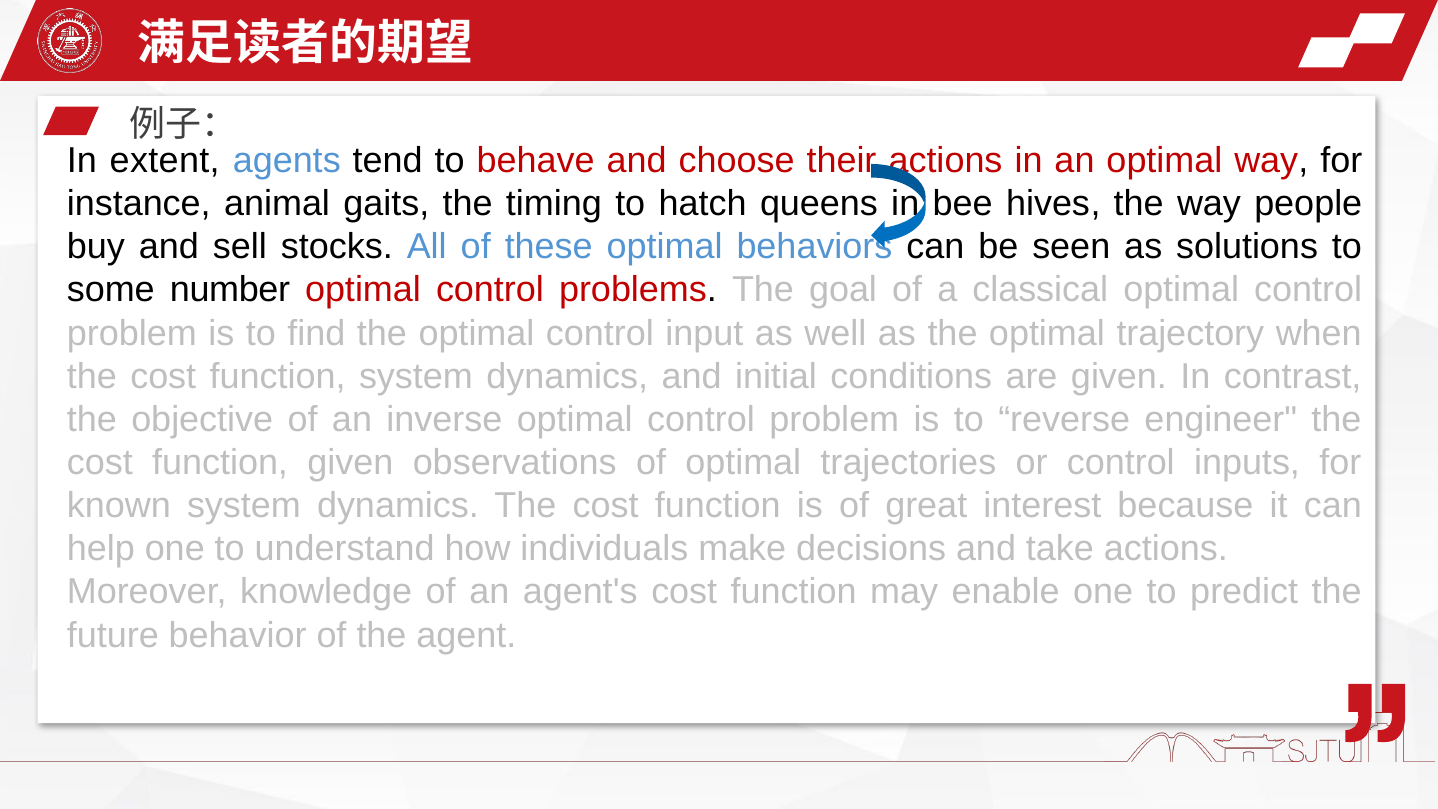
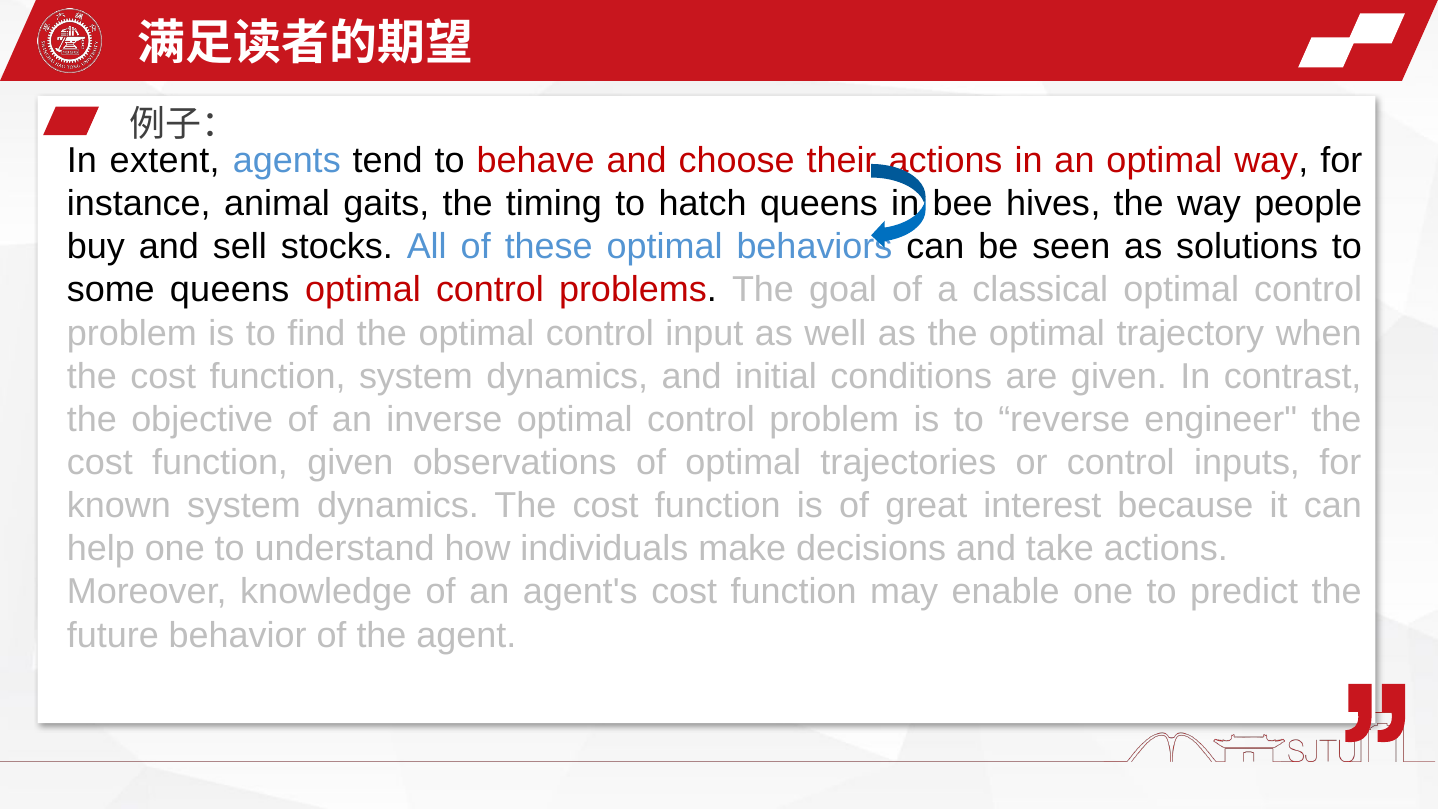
some number: number -> queens
